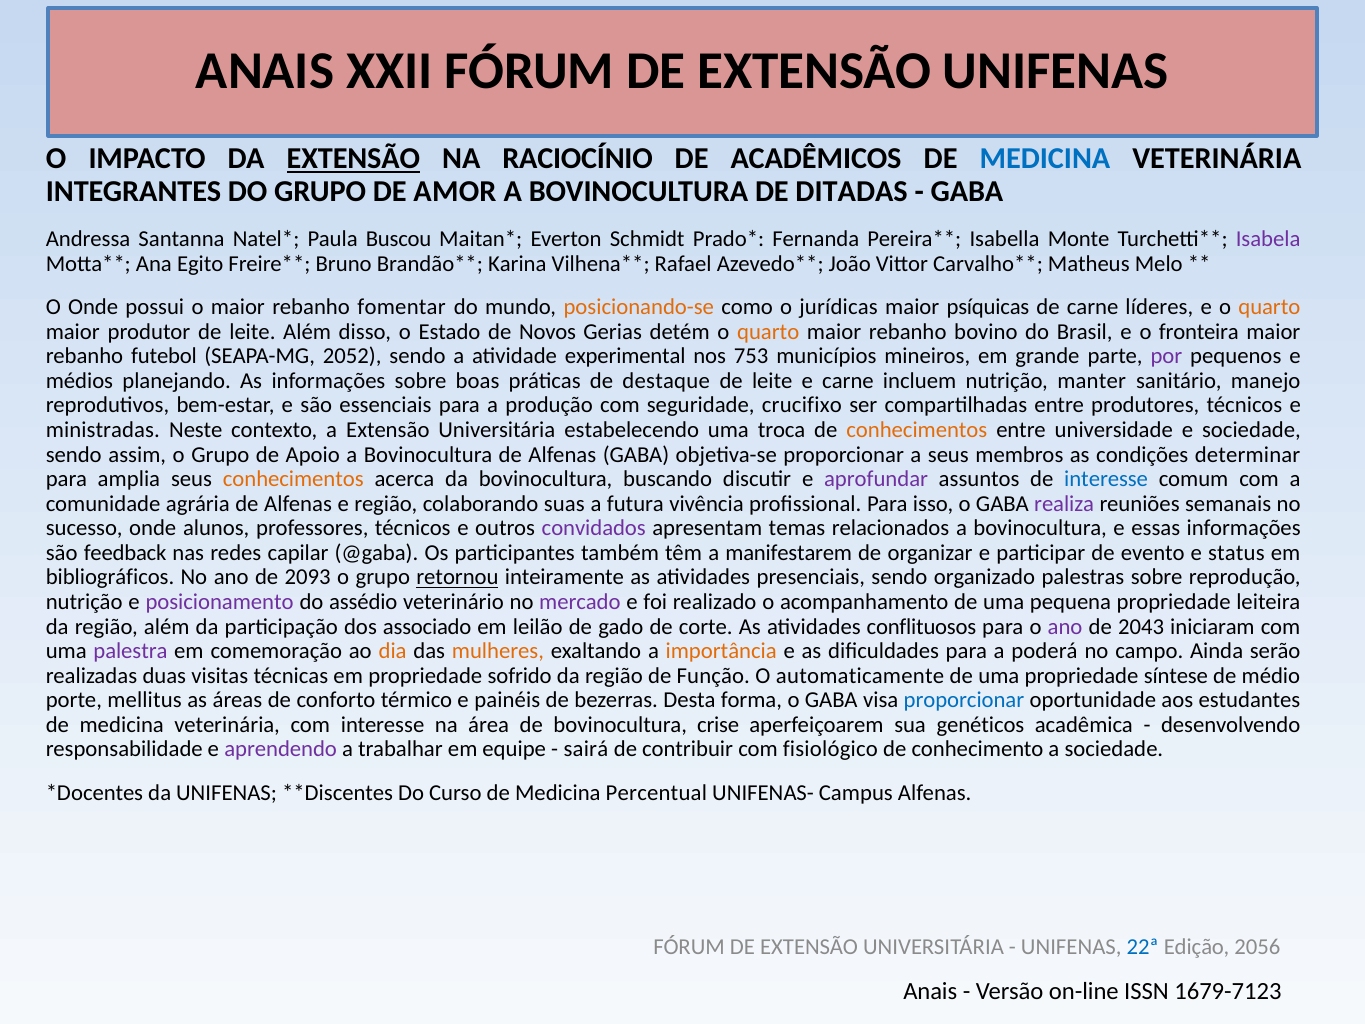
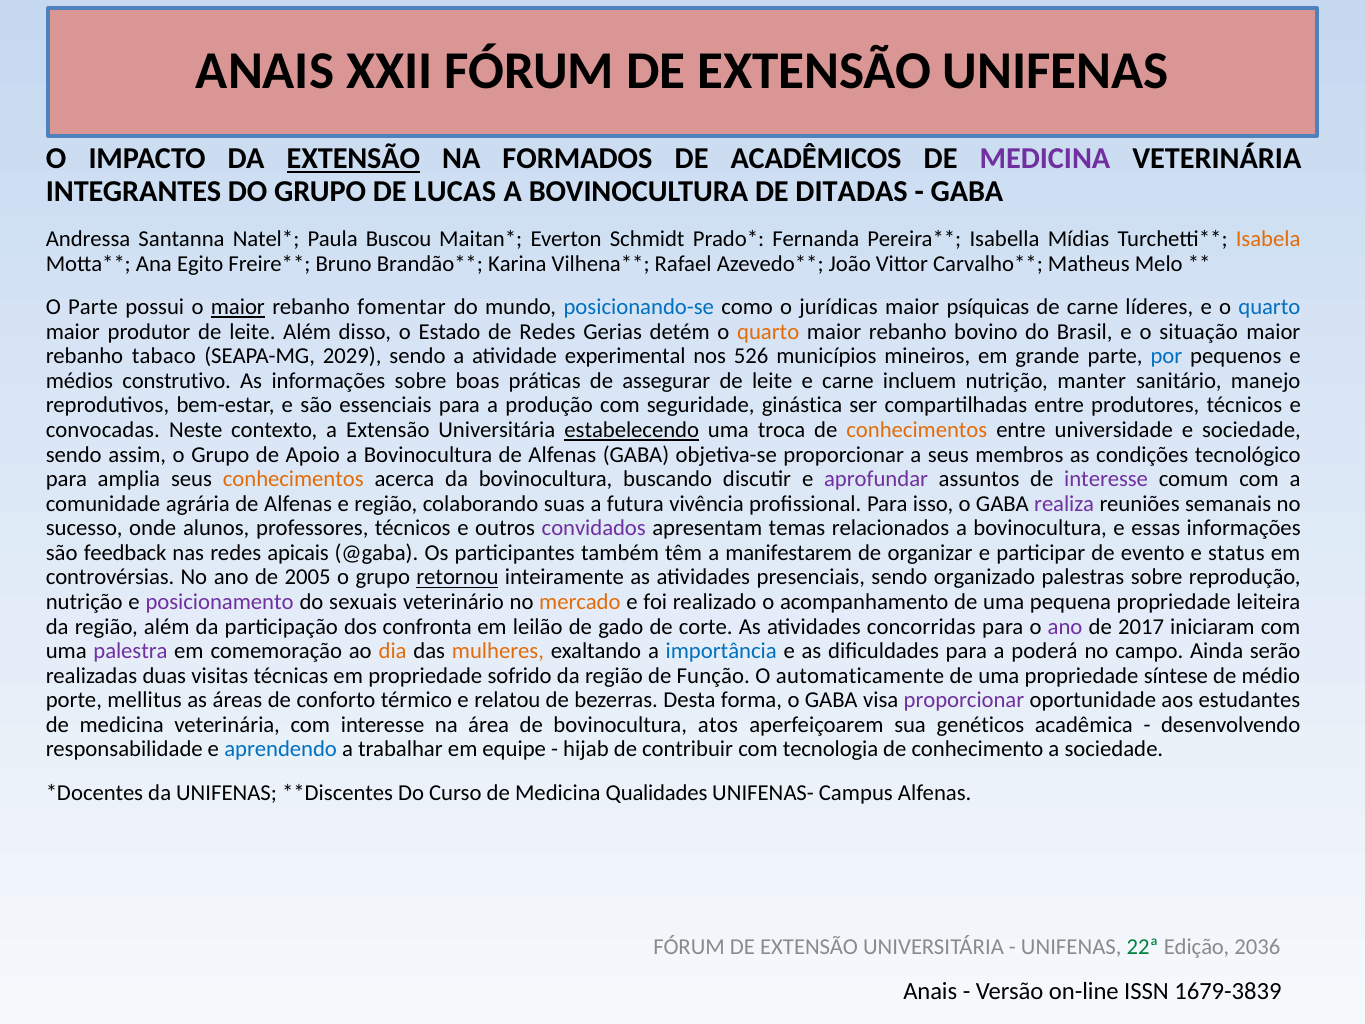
RACIOCÍNIO: RACIOCÍNIO -> FORMADOS
MEDICINA at (1045, 159) colour: blue -> purple
AMOR: AMOR -> LUCAS
Monte: Monte -> Mídias
Isabela colour: purple -> orange
O Onde: Onde -> Parte
maior at (238, 307) underline: none -> present
posicionando-se colour: orange -> blue
quarto at (1269, 307) colour: orange -> blue
de Novos: Novos -> Redes
fronteira: fronteira -> situação
futebol: futebol -> tabaco
2052: 2052 -> 2029
753: 753 -> 526
por colour: purple -> blue
planejando: planejando -> construtivo
destaque: destaque -> assegurar
crucifixo: crucifixo -> ginástica
ministradas: ministradas -> convocadas
estabelecendo underline: none -> present
determinar: determinar -> tecnológico
interesse at (1106, 479) colour: blue -> purple
capilar: capilar -> apicais
bibliográficos: bibliográficos -> controvérsias
2093: 2093 -> 2005
assédio: assédio -> sexuais
mercado colour: purple -> orange
associado: associado -> confronta
conflituosos: conflituosos -> concorridas
2043: 2043 -> 2017
importância colour: orange -> blue
painéis: painéis -> relatou
proporcionar at (964, 700) colour: blue -> purple
crise: crise -> atos
aprendendo colour: purple -> blue
sairá: sairá -> hijab
fisiológico: fisiológico -> tecnologia
Percentual: Percentual -> Qualidades
22ª colour: blue -> green
2056: 2056 -> 2036
1679-7123: 1679-7123 -> 1679-3839
